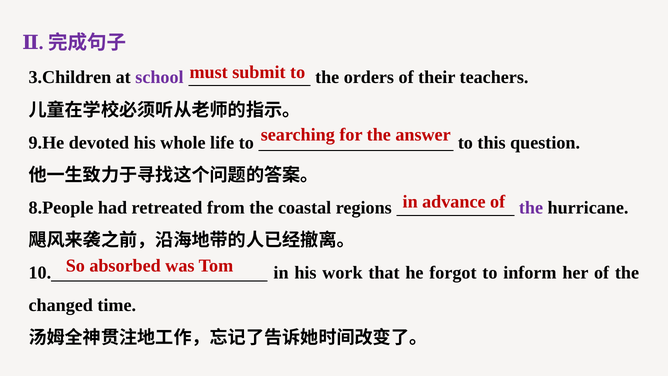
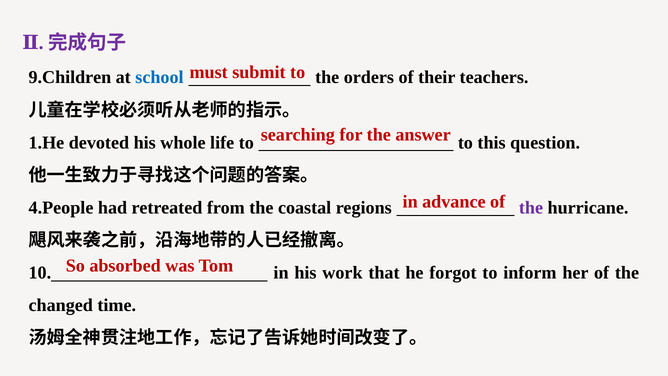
3.Children: 3.Children -> 9.Children
school colour: purple -> blue
9.He: 9.He -> 1.He
8.People: 8.People -> 4.People
